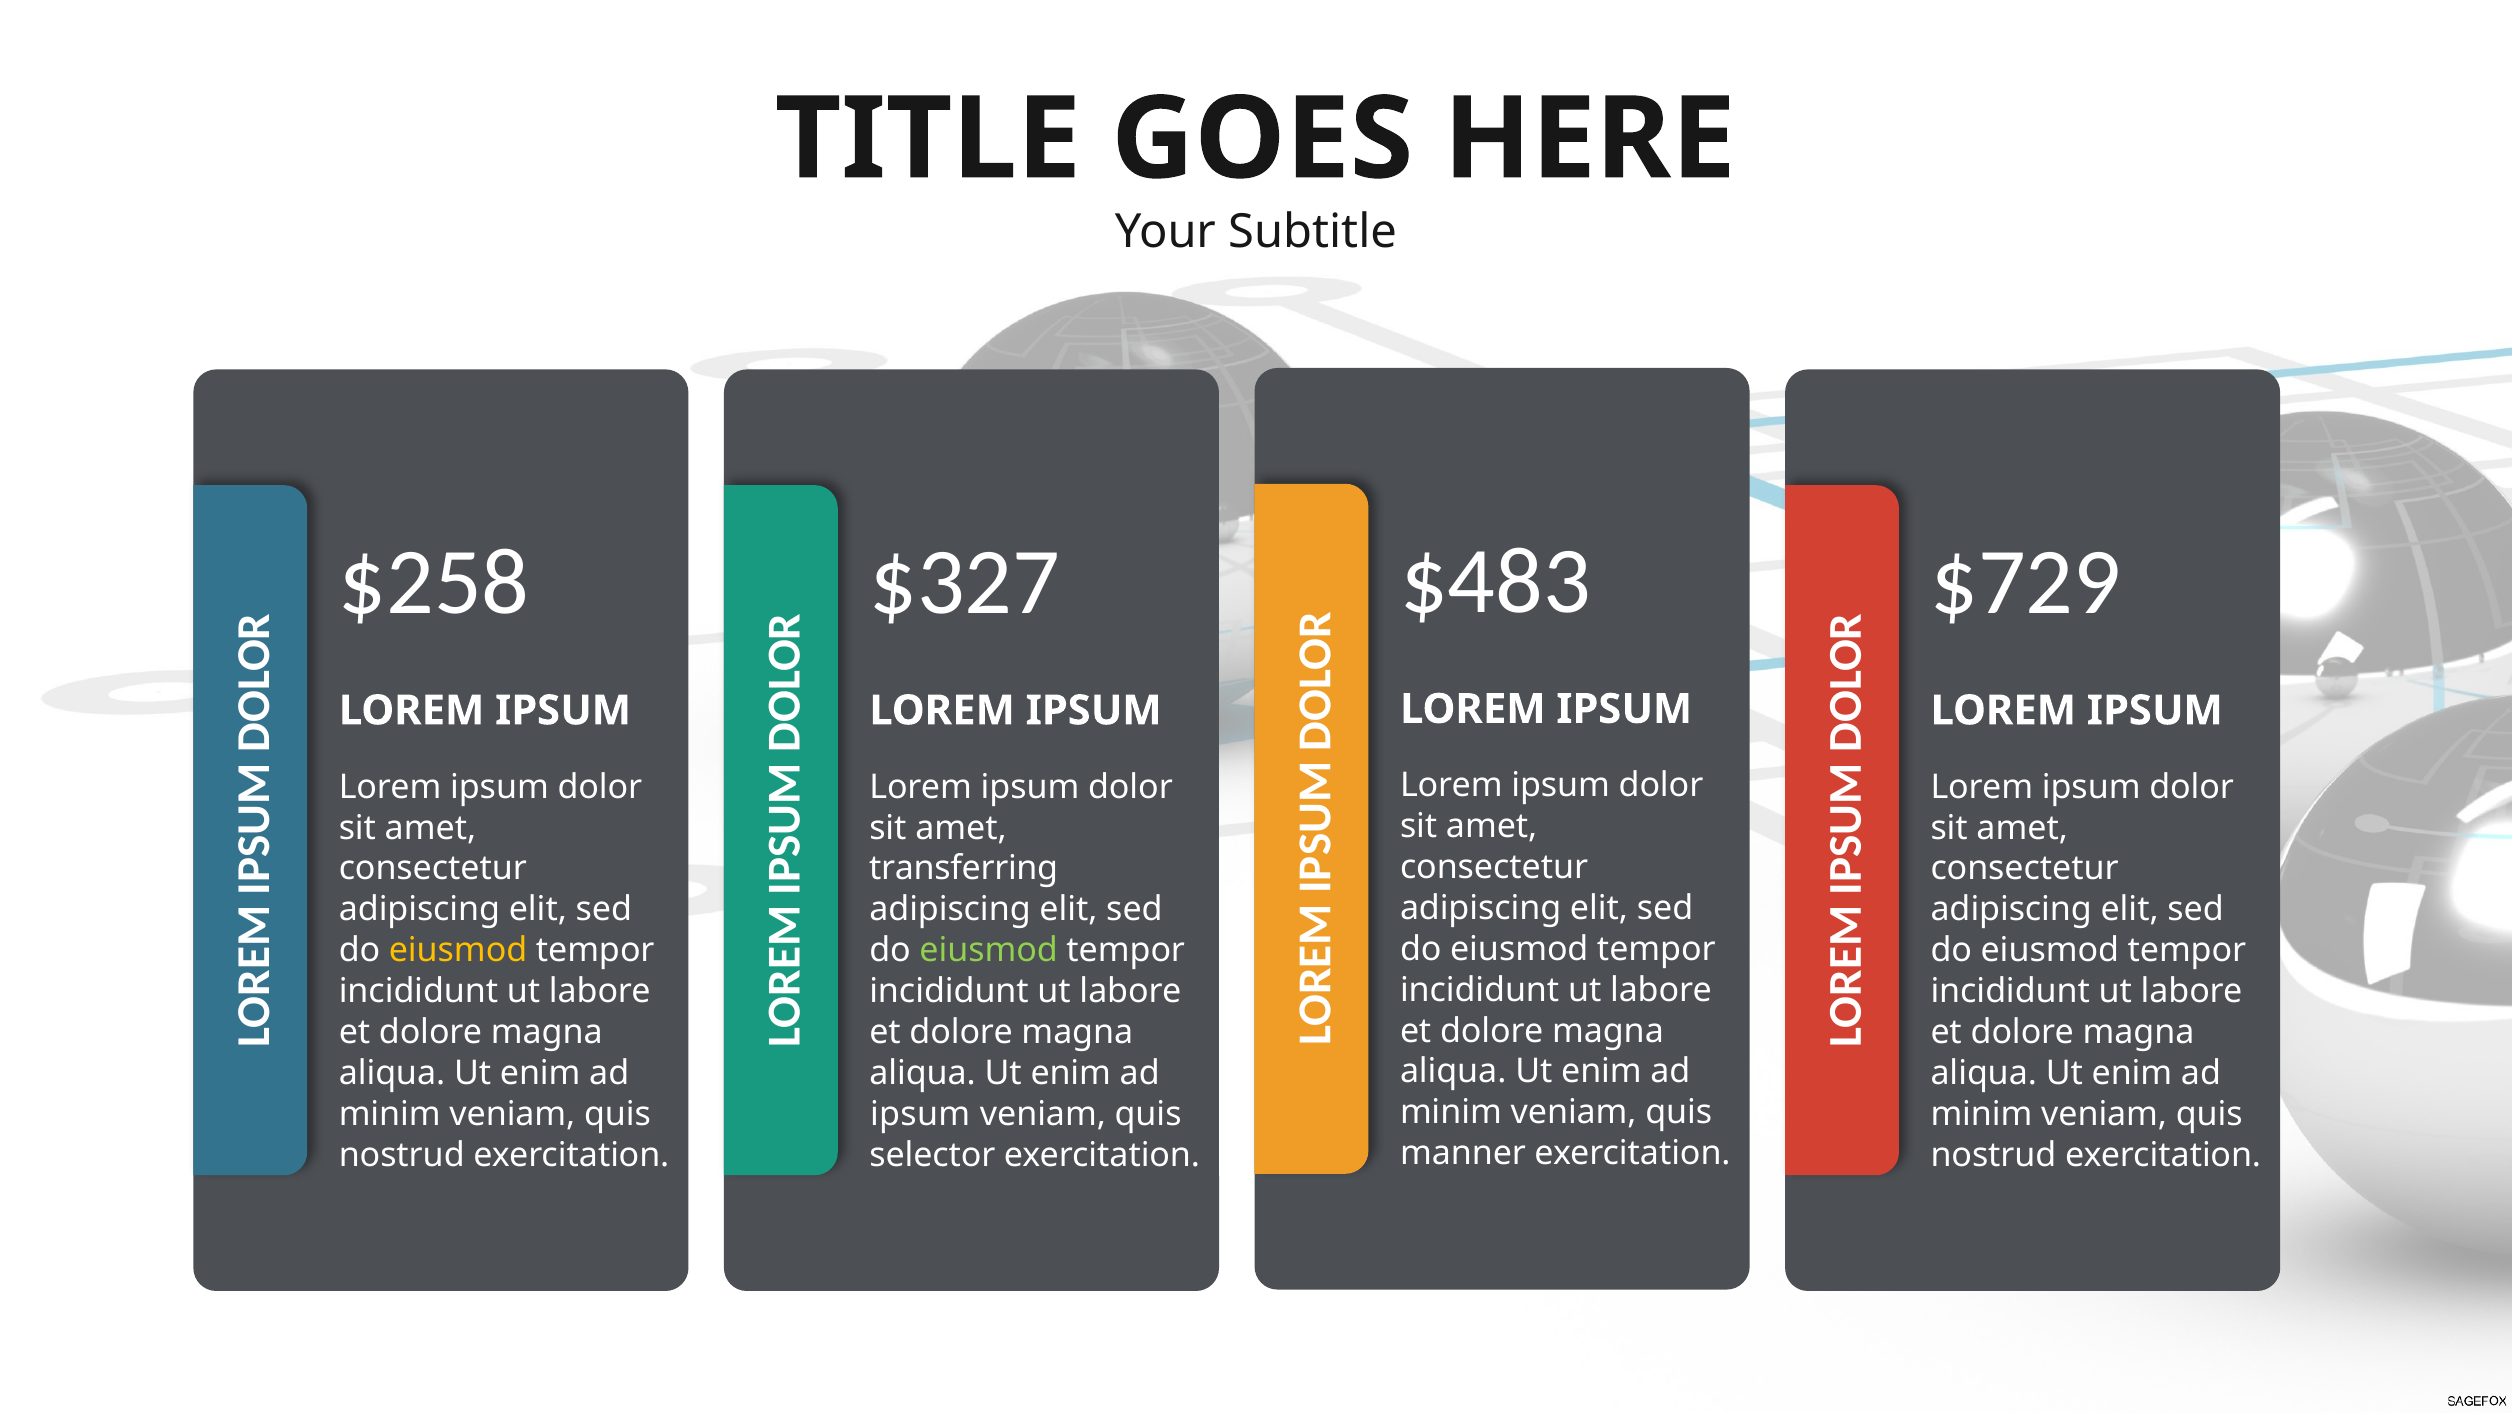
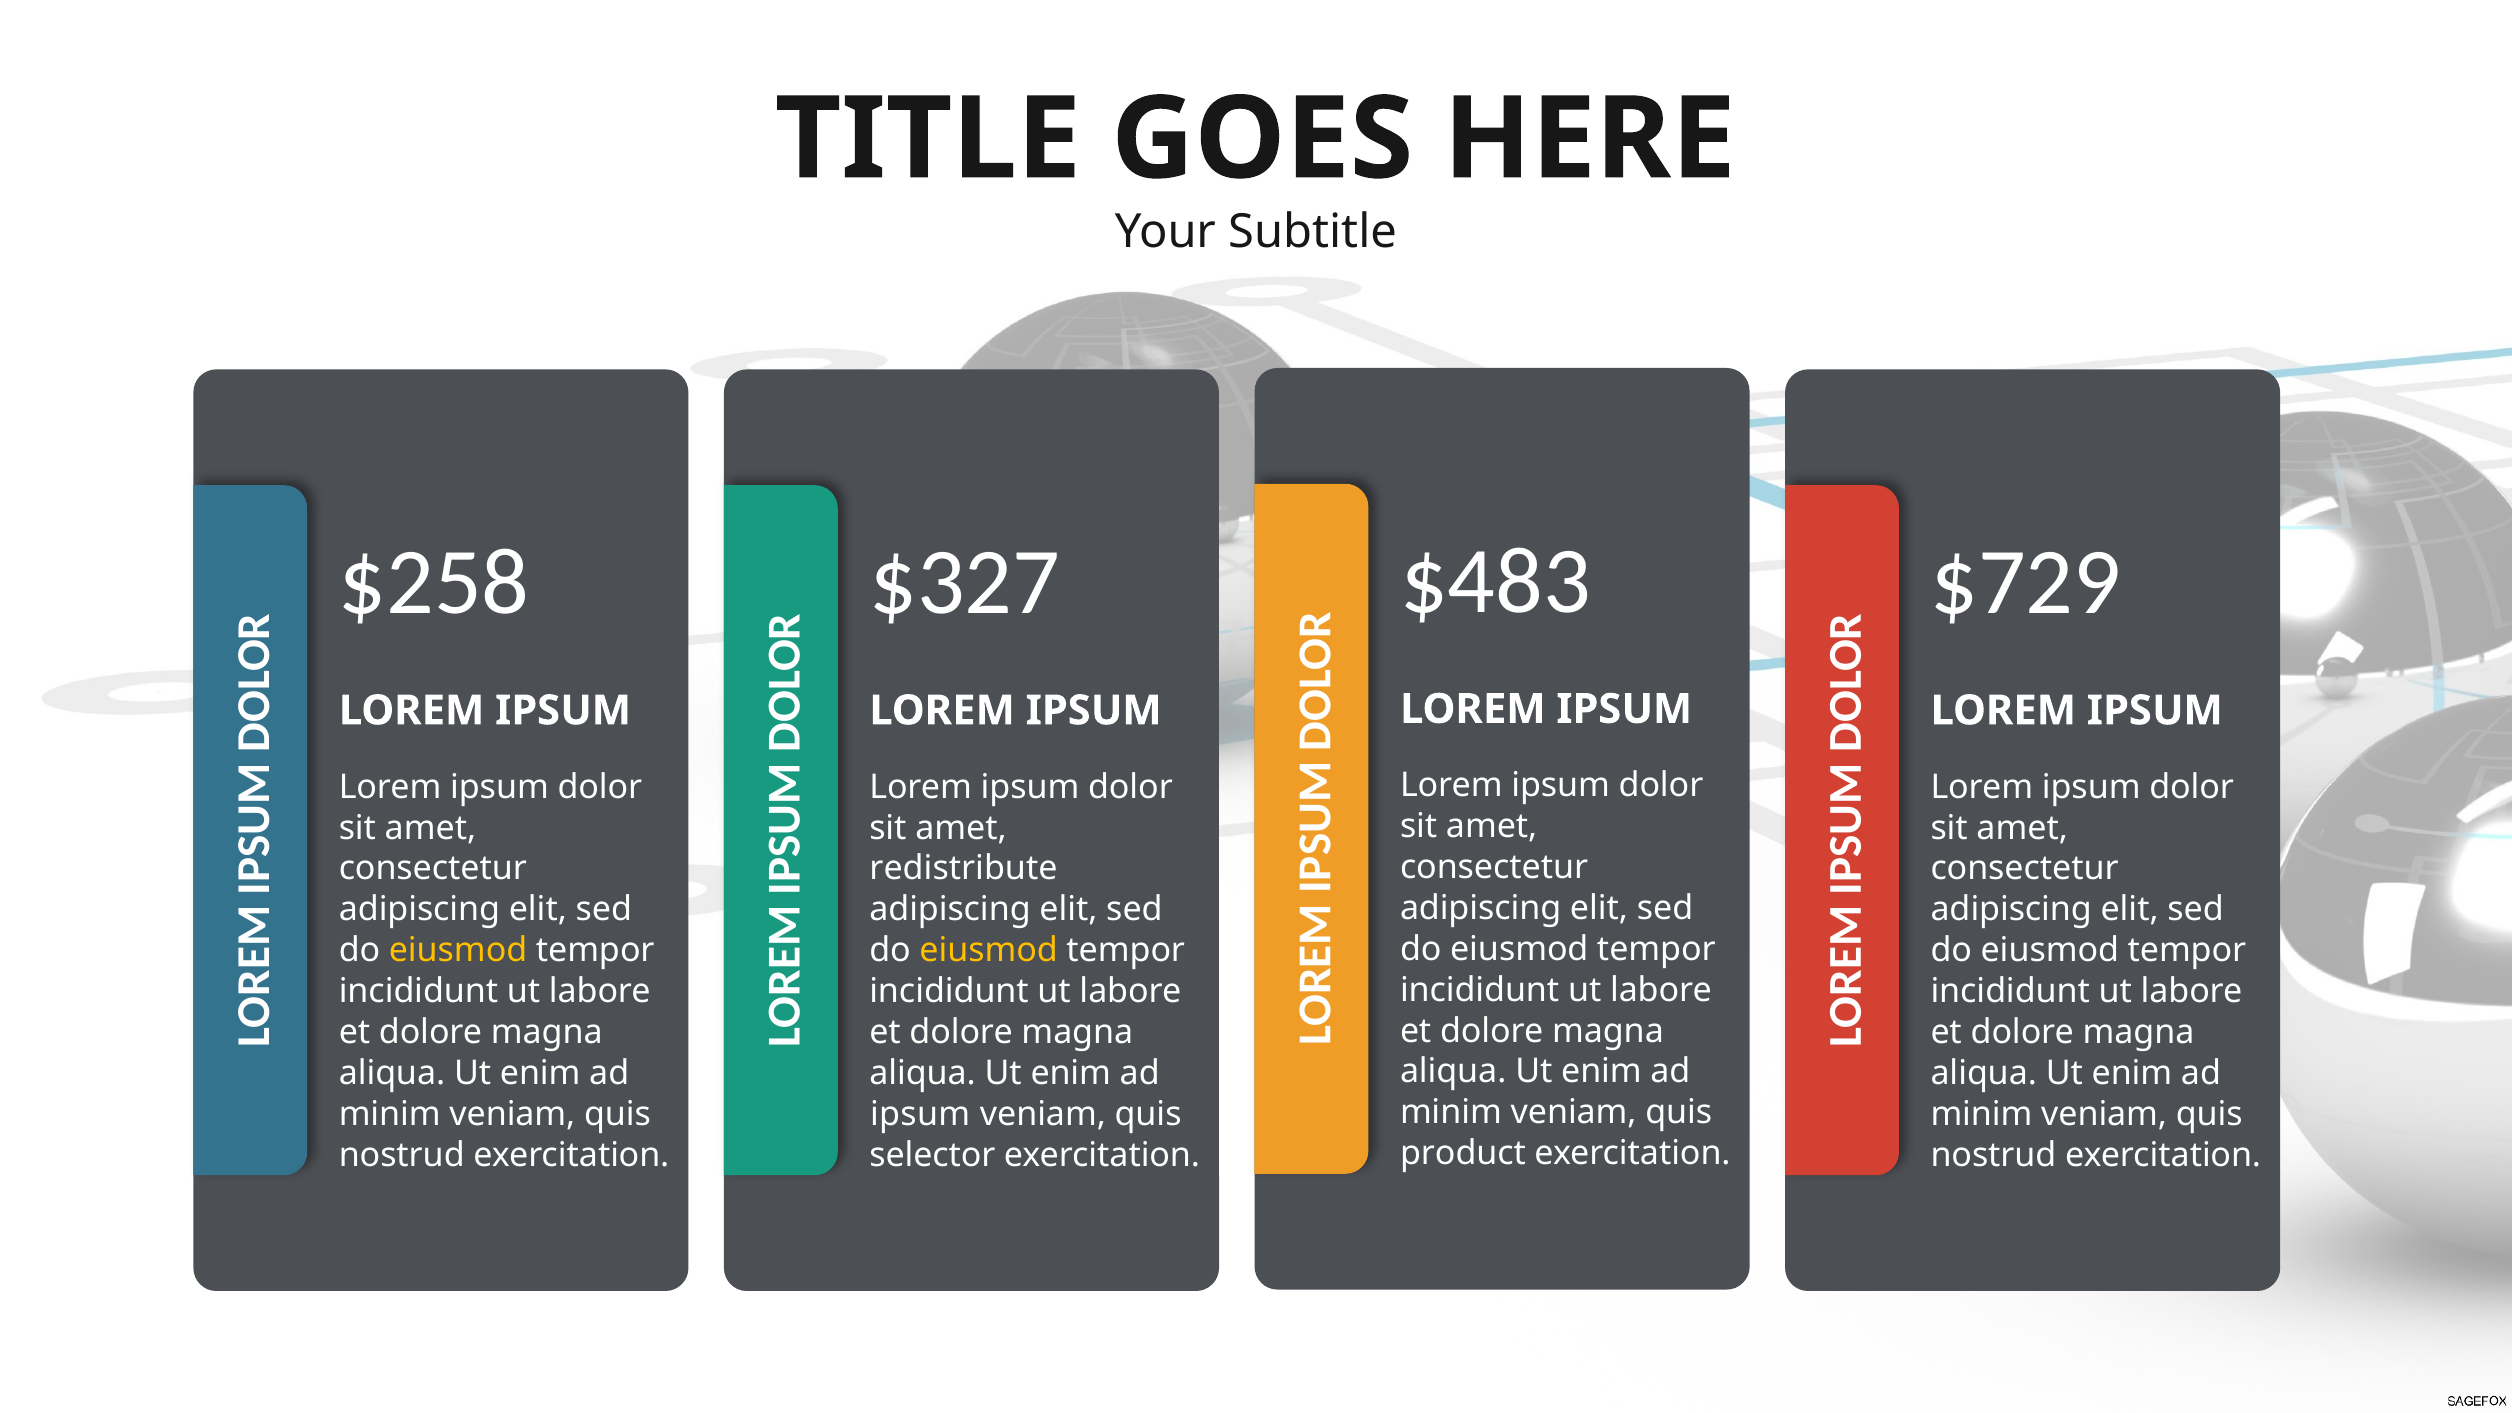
transferring: transferring -> redistribute
eiusmod at (989, 950) colour: light green -> yellow
manner: manner -> product
